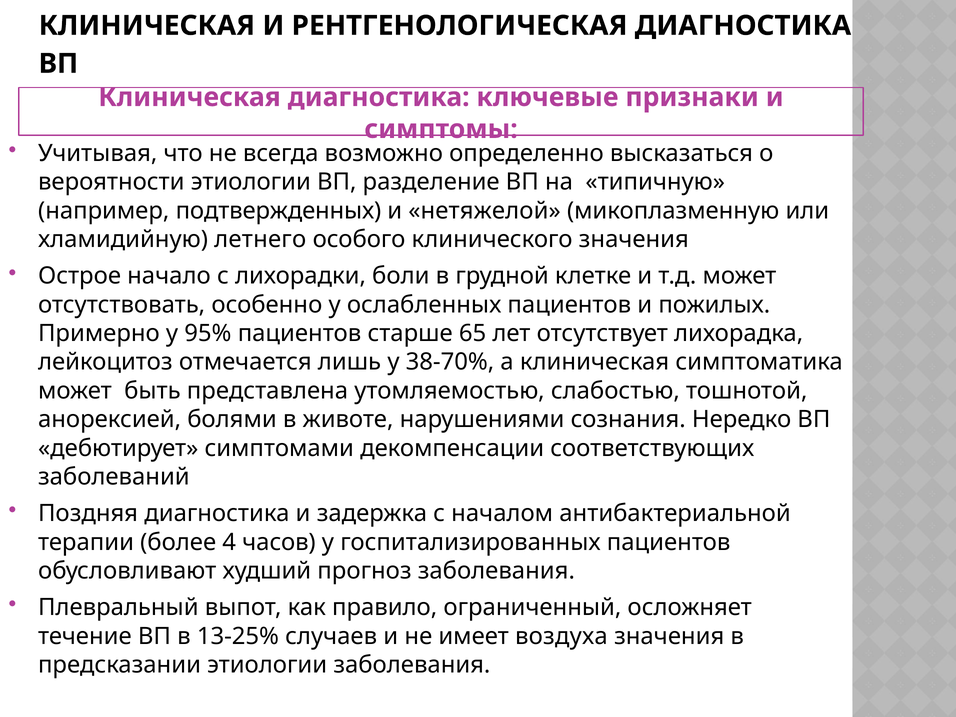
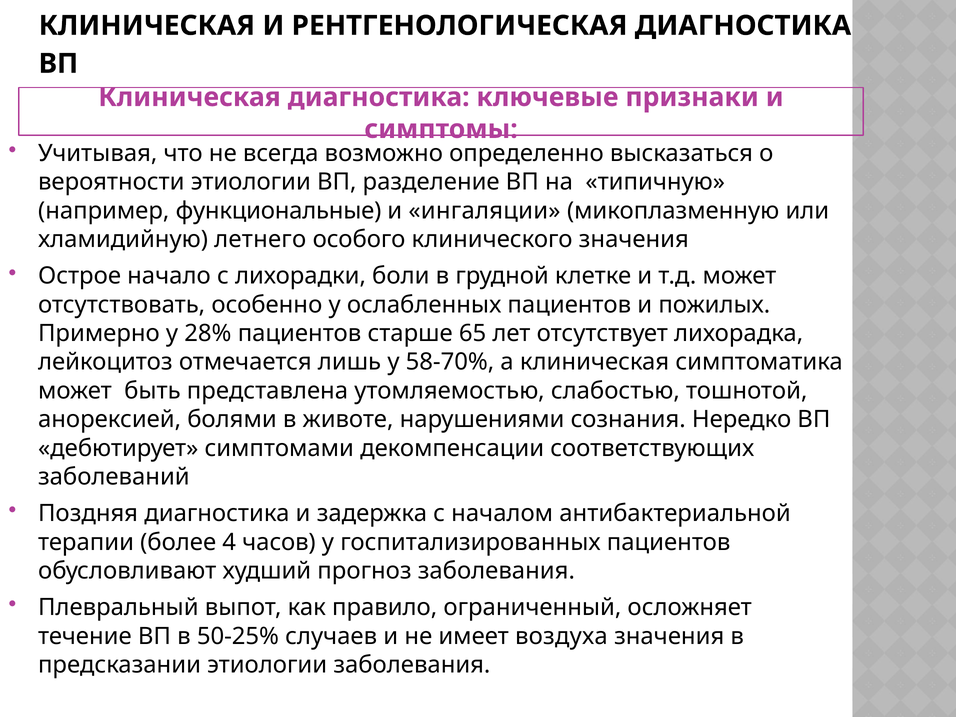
подтвержденных: подтвержденных -> функциональные
нетяжелой: нетяжелой -> ингаляции
95%: 95% -> 28%
38-70%: 38-70% -> 58-70%
13-25%: 13-25% -> 50-25%
